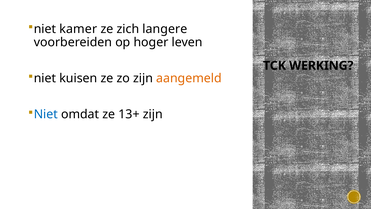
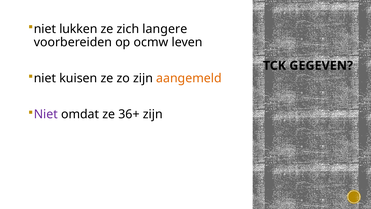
kamer: kamer -> lukken
hoger: hoger -> ocmw
WERKING: WERKING -> GEGEVEN
Niet at (46, 114) colour: blue -> purple
13+: 13+ -> 36+
